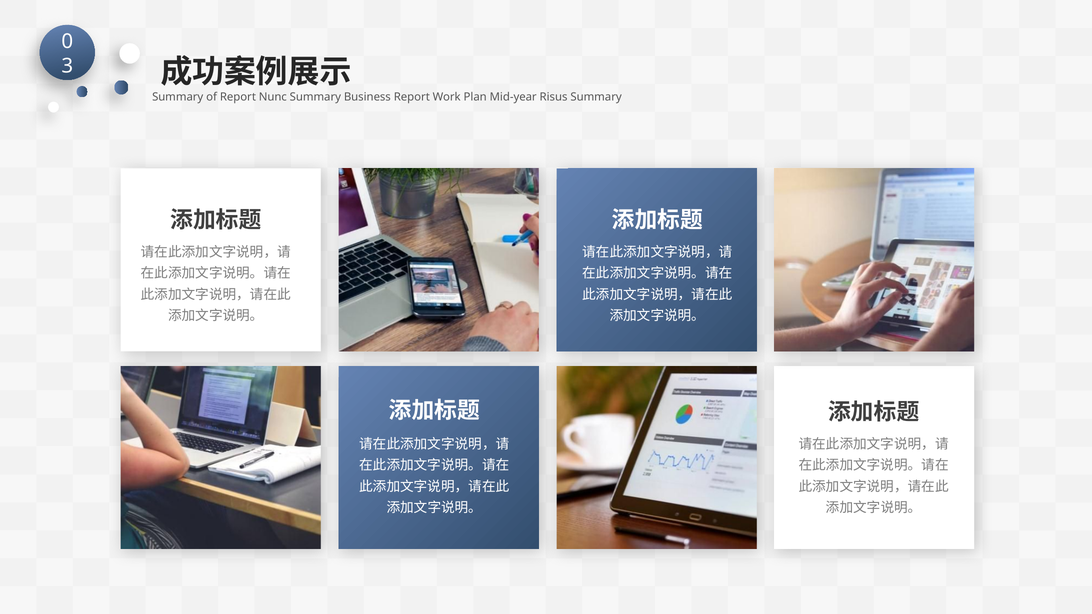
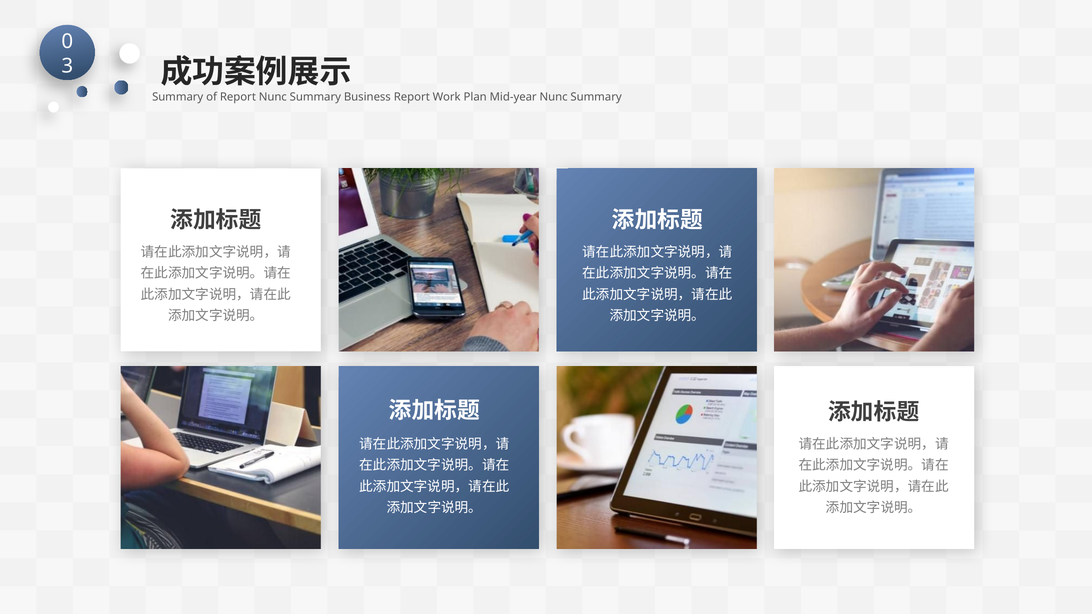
Mid-year Risus: Risus -> Nunc
